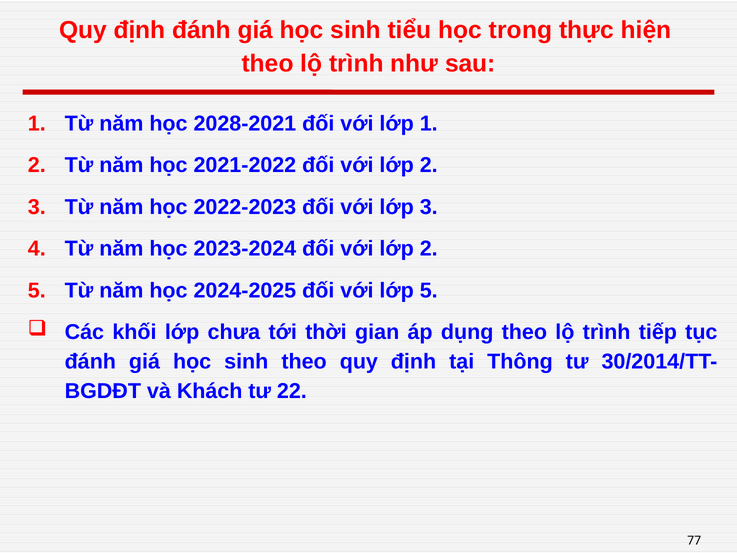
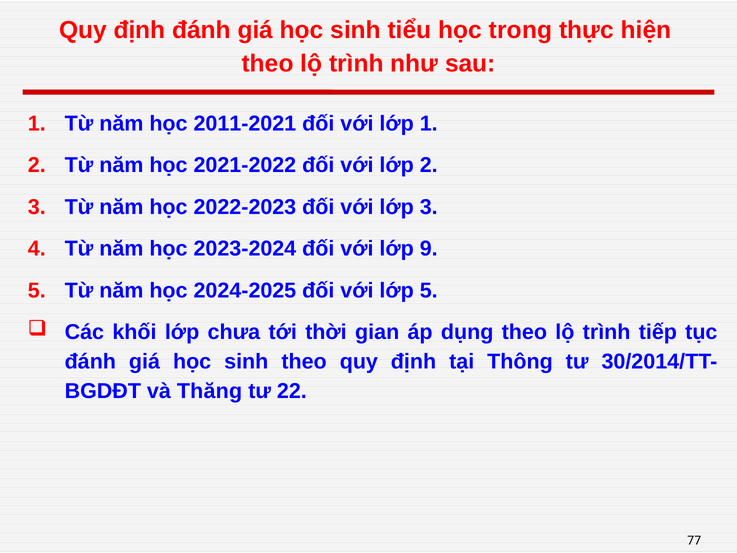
2028-2021: 2028-2021 -> 2011-2021
2 at (429, 249): 2 -> 9
Khách: Khách -> Thăng
